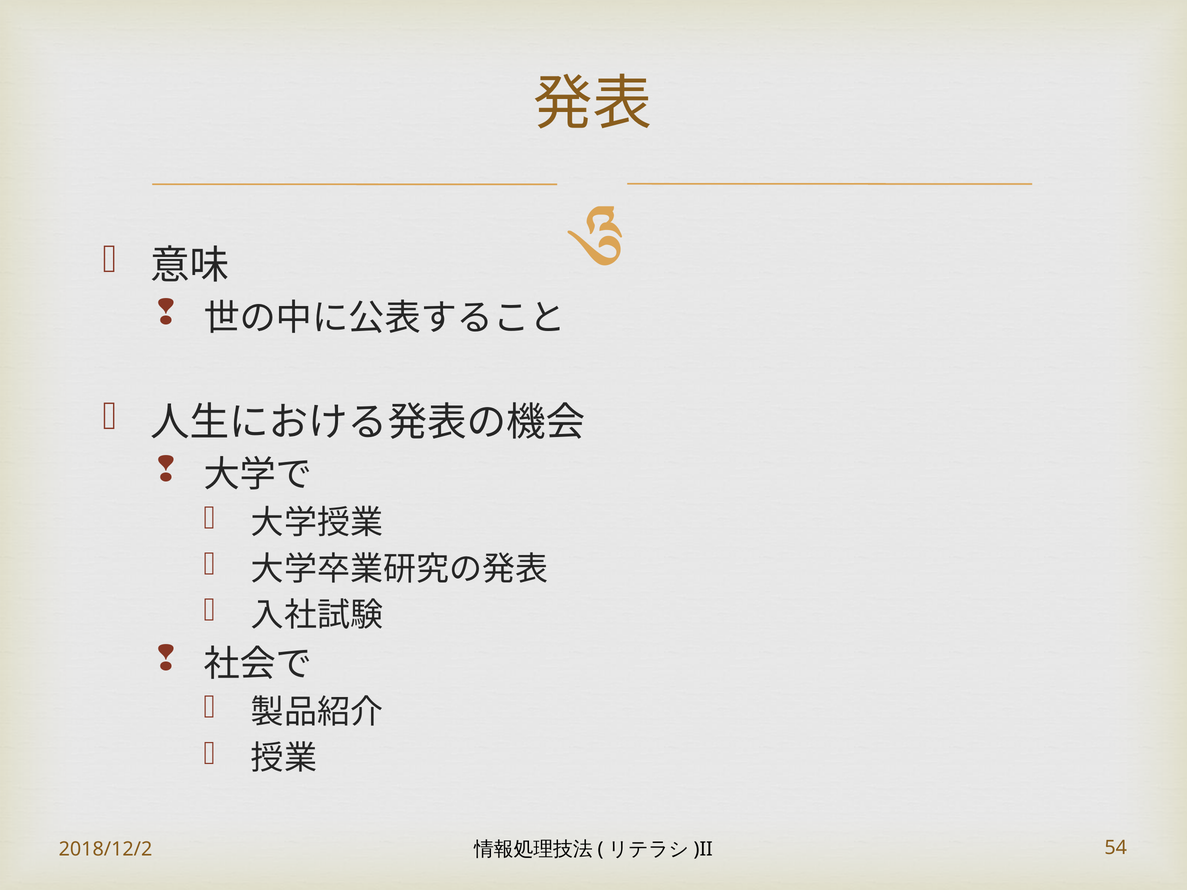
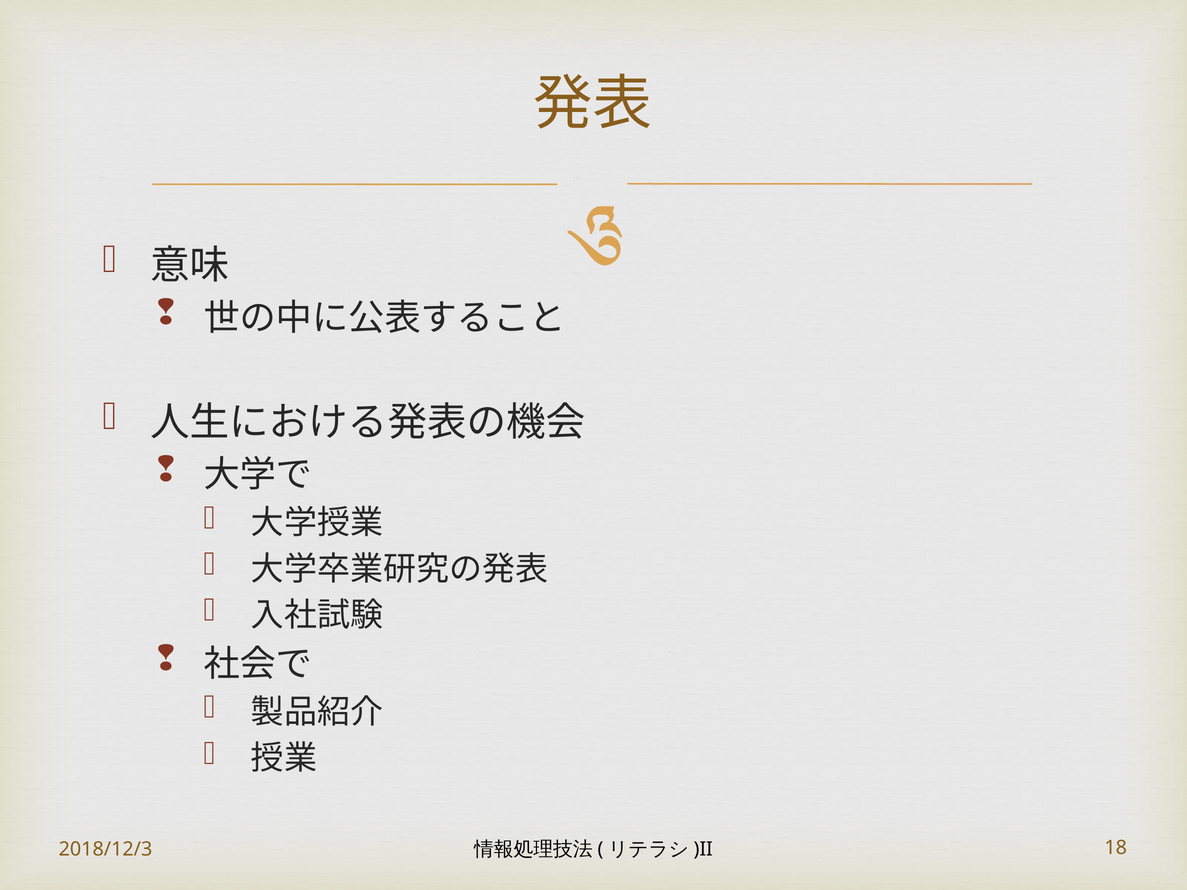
2018/12/2: 2018/12/2 -> 2018/12/3
54: 54 -> 18
